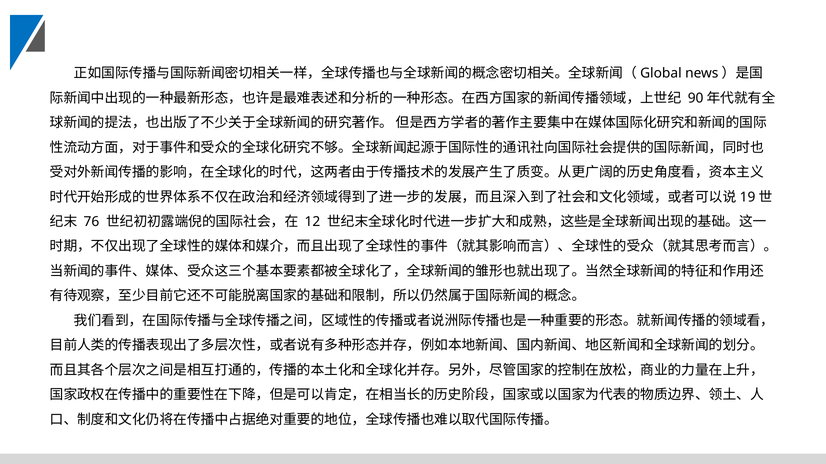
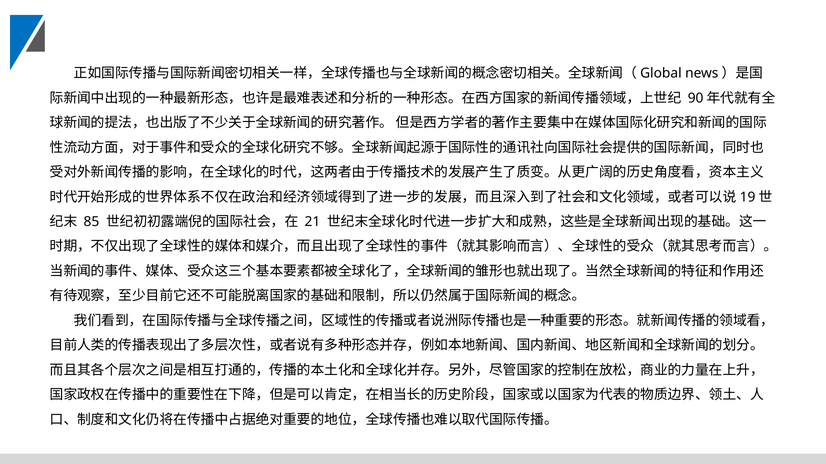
76: 76 -> 85
12: 12 -> 21
